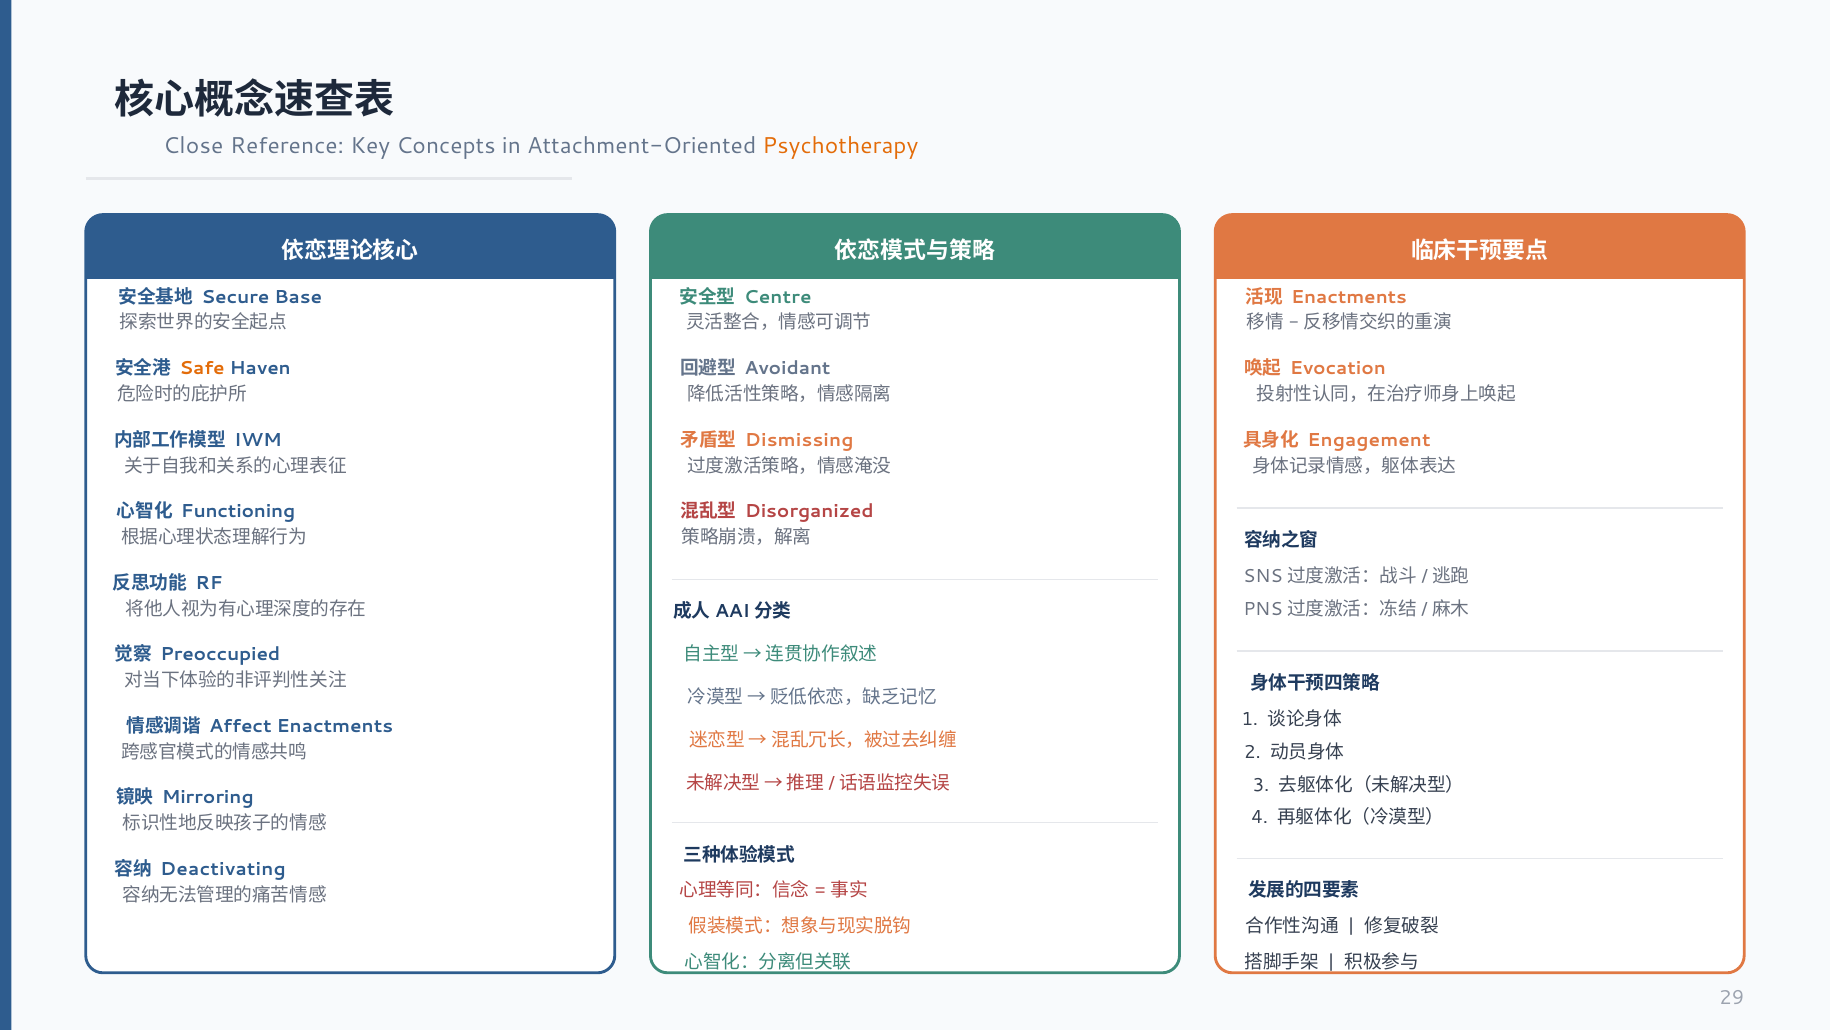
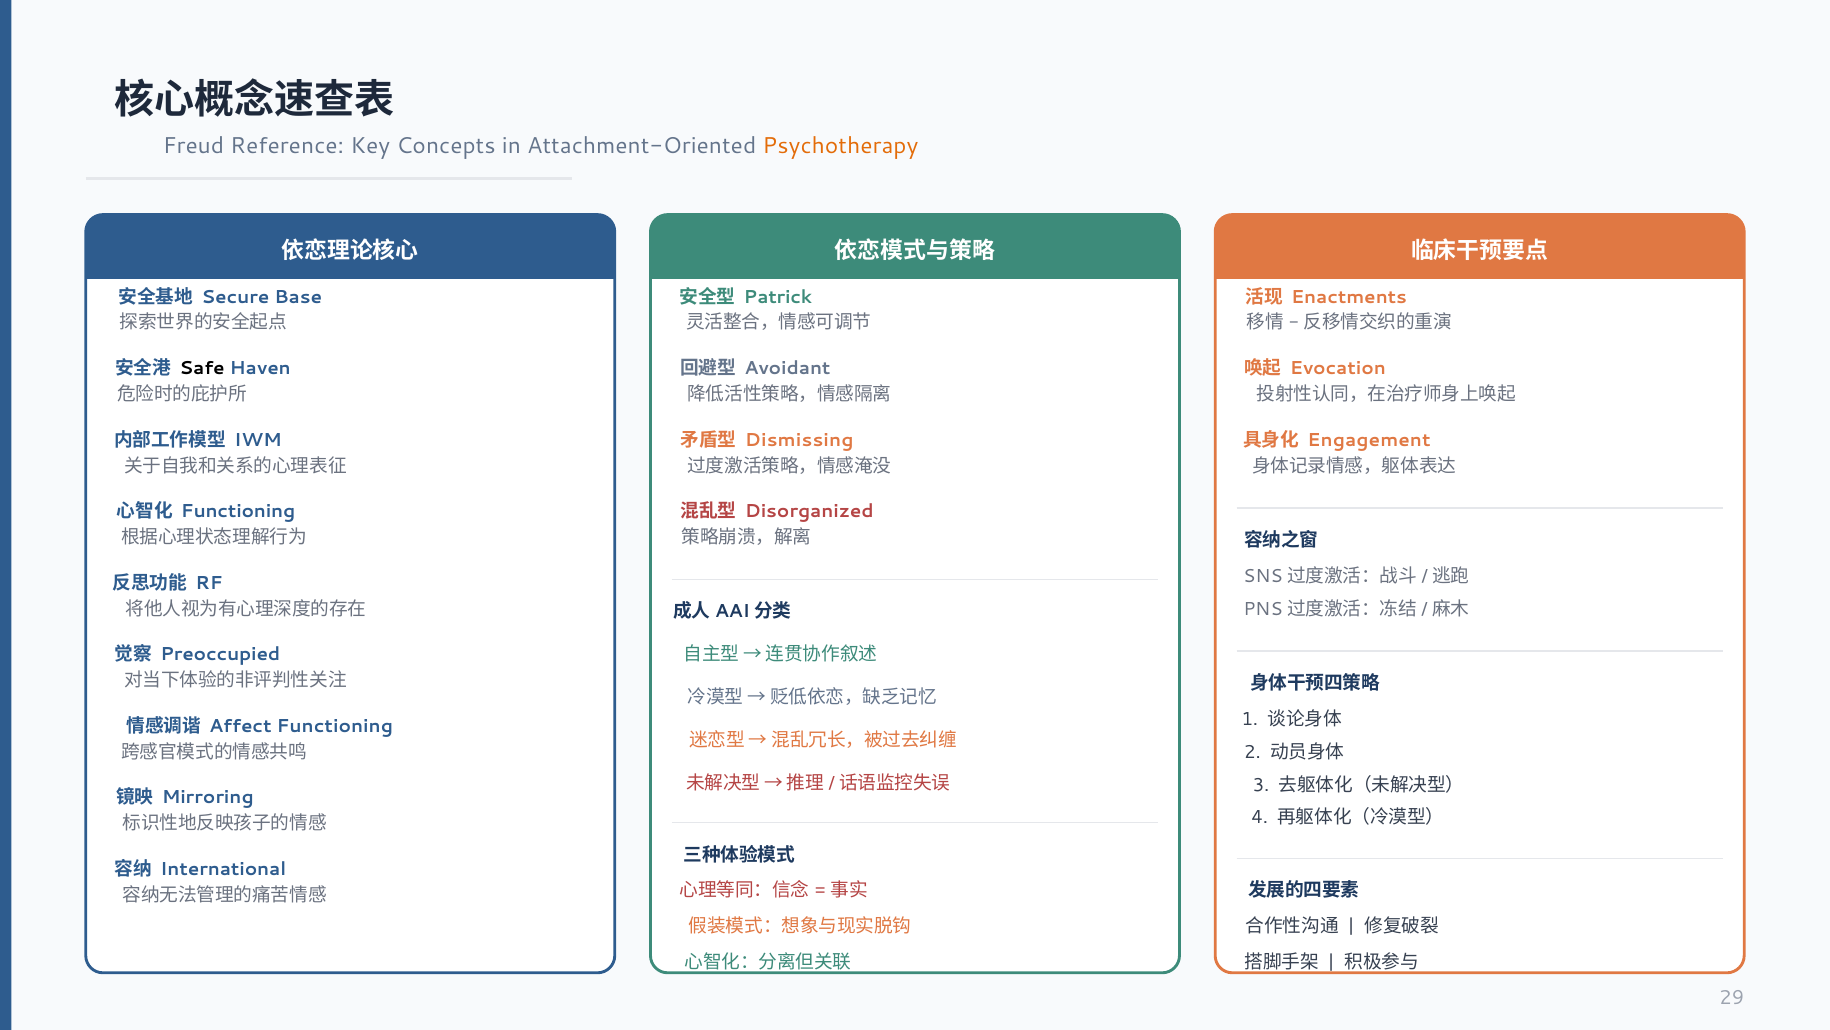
Close: Close -> Freud
Centre: Centre -> Patrick
Safe colour: orange -> black
Affect Enactments: Enactments -> Functioning
Deactivating: Deactivating -> International
